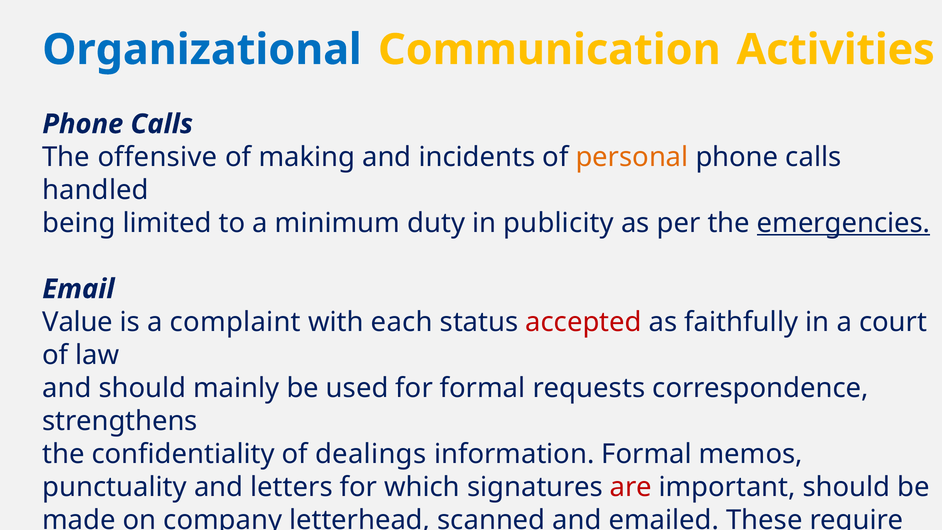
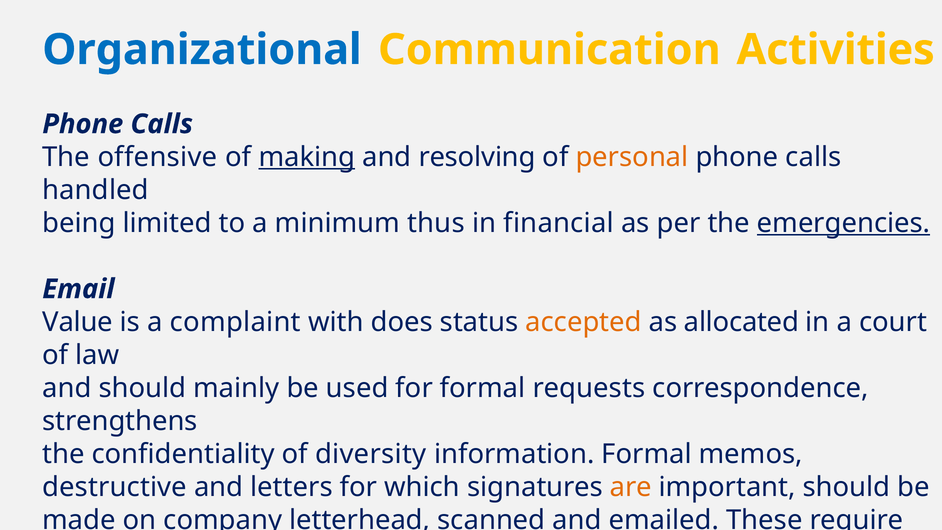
making underline: none -> present
incidents: incidents -> resolving
duty: duty -> thus
publicity: publicity -> financial
each: each -> does
accepted colour: red -> orange
faithfully: faithfully -> allocated
dealings: dealings -> diversity
punctuality: punctuality -> destructive
are colour: red -> orange
